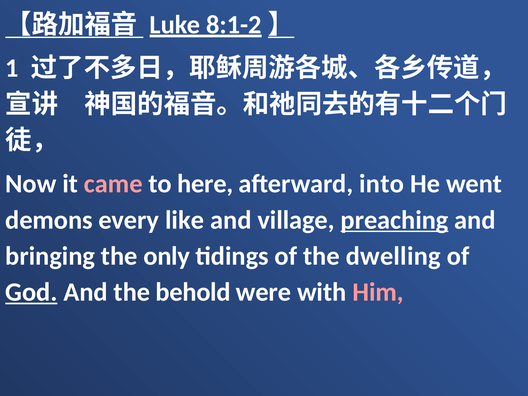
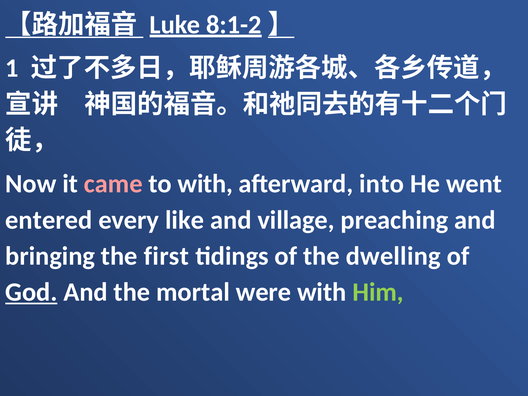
to here: here -> with
demons: demons -> entered
preaching underline: present -> none
only: only -> first
behold: behold -> mortal
Him colour: pink -> light green
